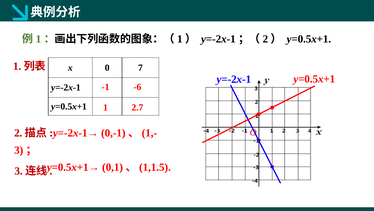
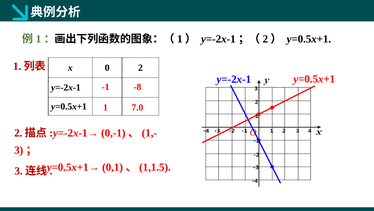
0 7: 7 -> 2
-6: -6 -> -8
2.7: 2.7 -> 7.0
